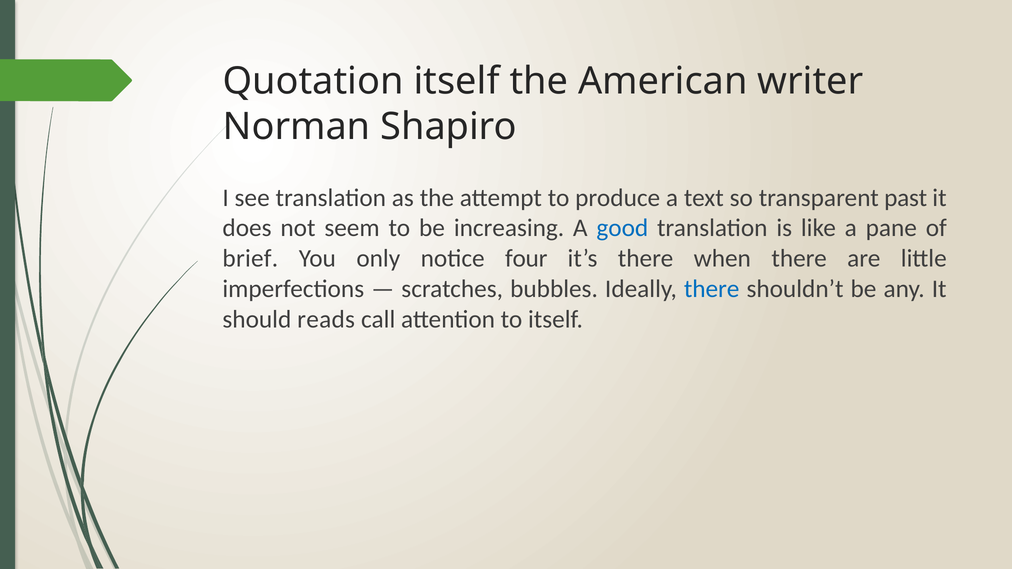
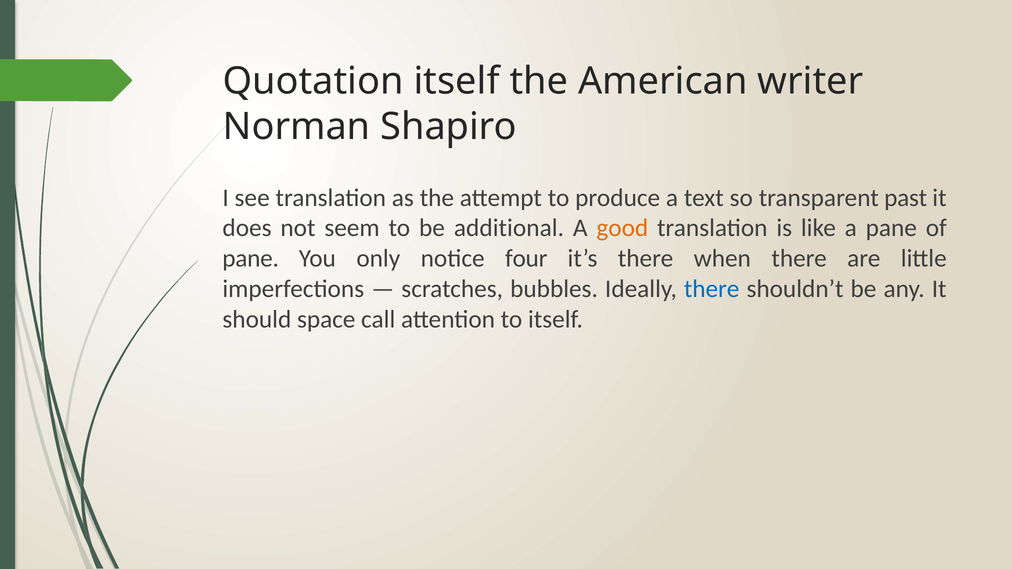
increasing: increasing -> additional
good colour: blue -> orange
brief at (250, 259): brief -> pane
reads: reads -> space
